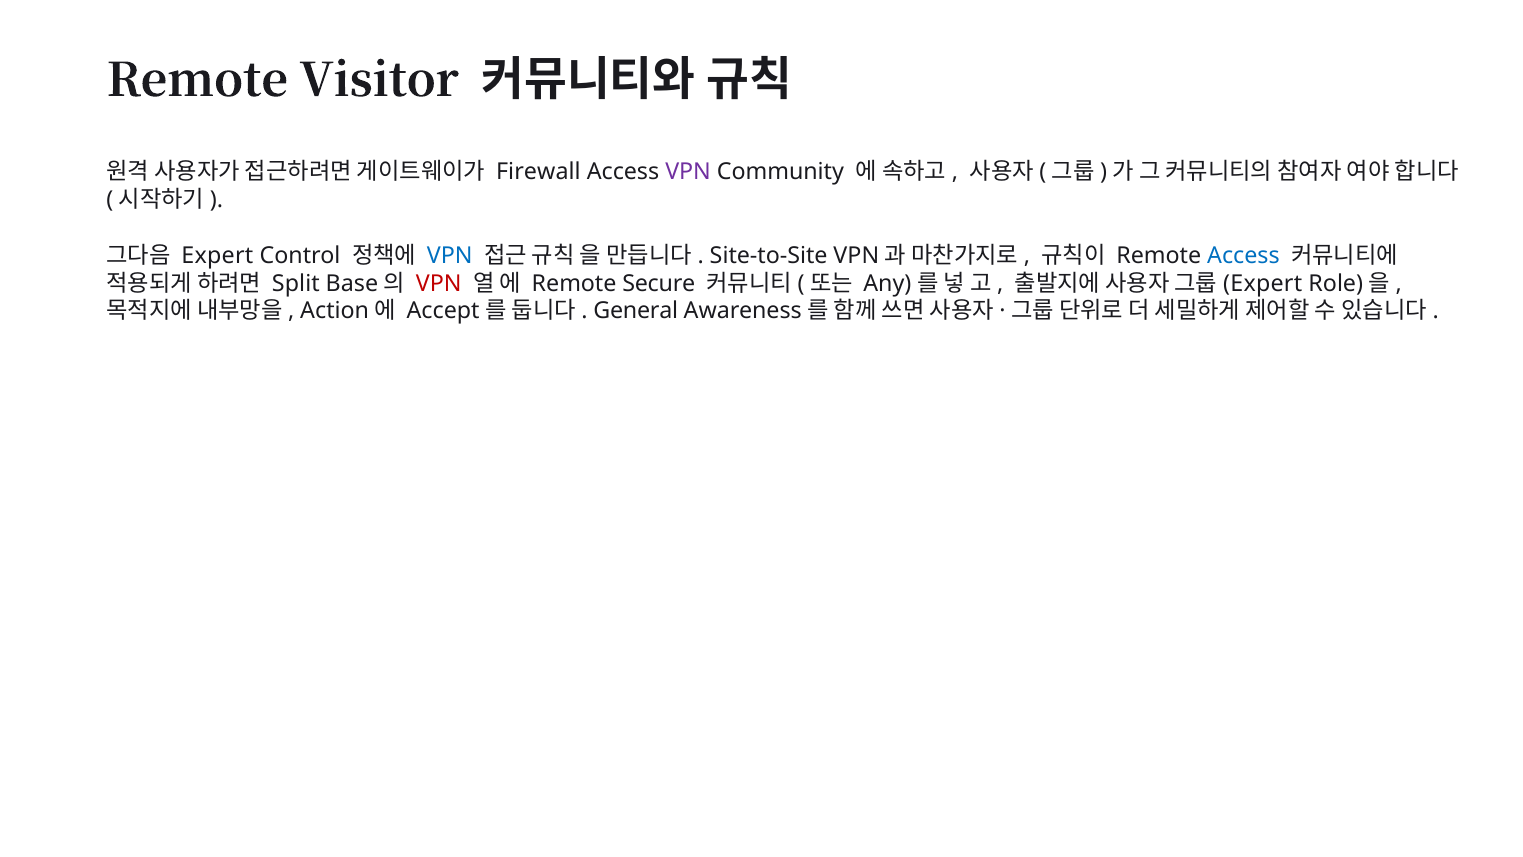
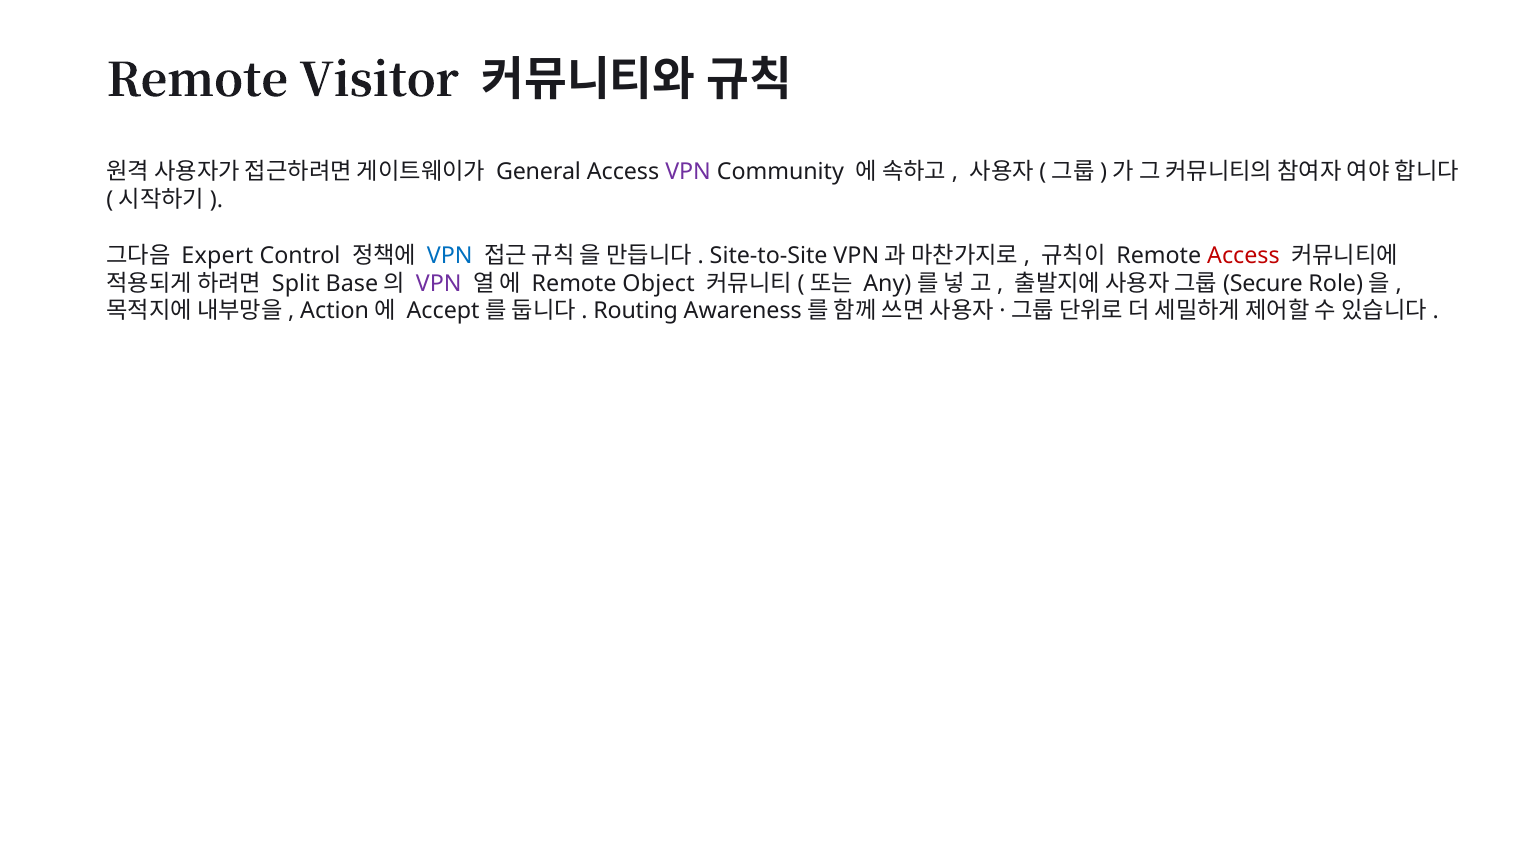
Firewall: Firewall -> General
Access at (1243, 255) colour: blue -> red
VPN at (439, 283) colour: red -> purple
Secure: Secure -> Object
Expert at (1263, 283): Expert -> Secure
General: General -> Routing
